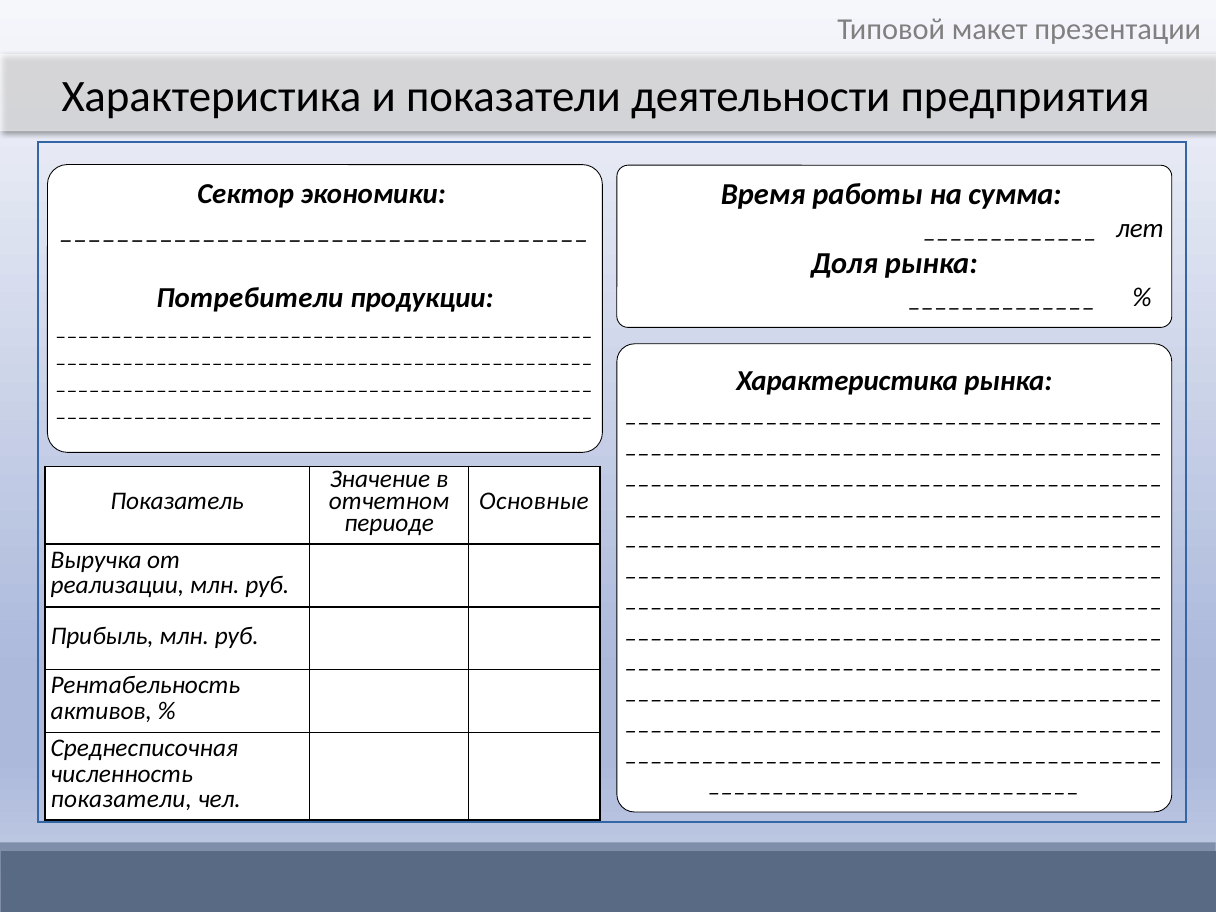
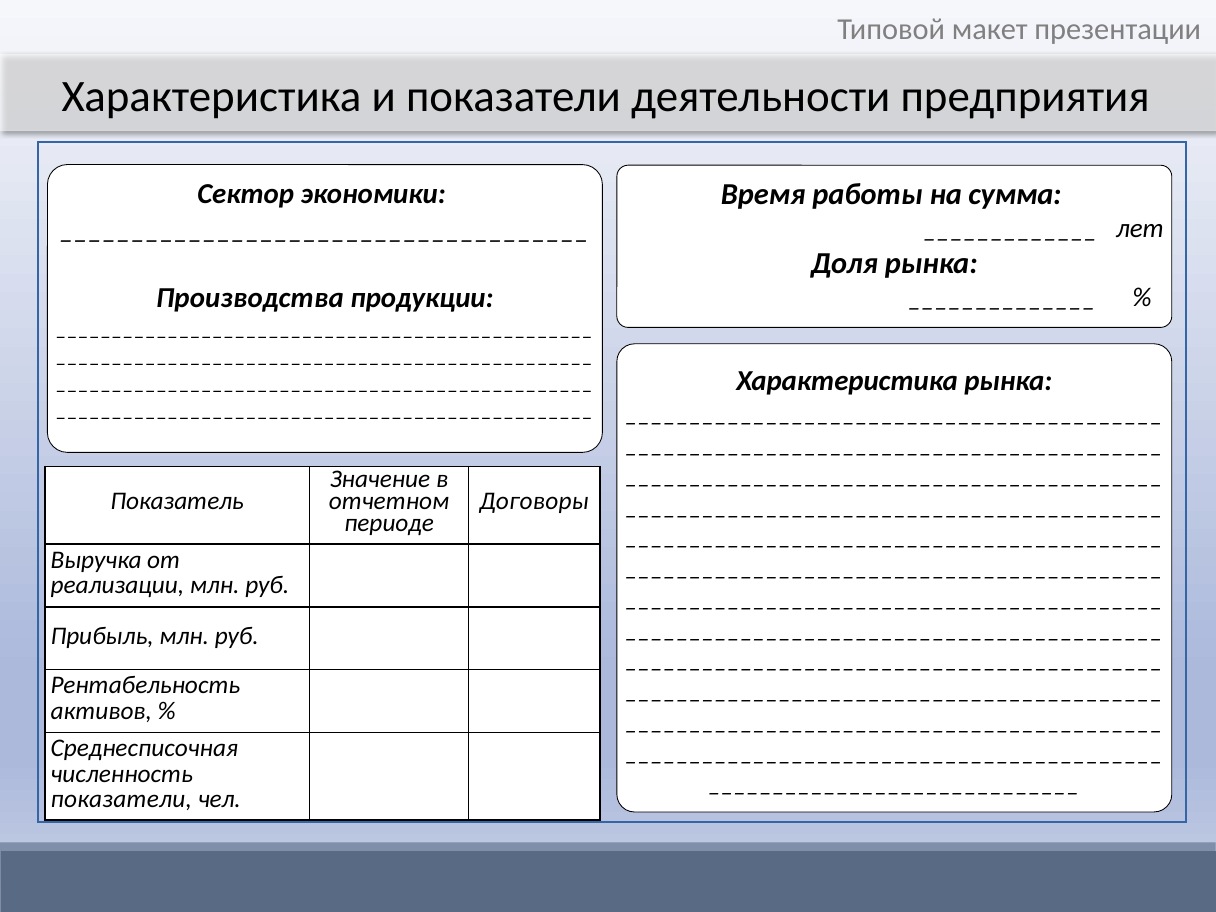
Потребители: Потребители -> Производства
Основные: Основные -> Договоры
